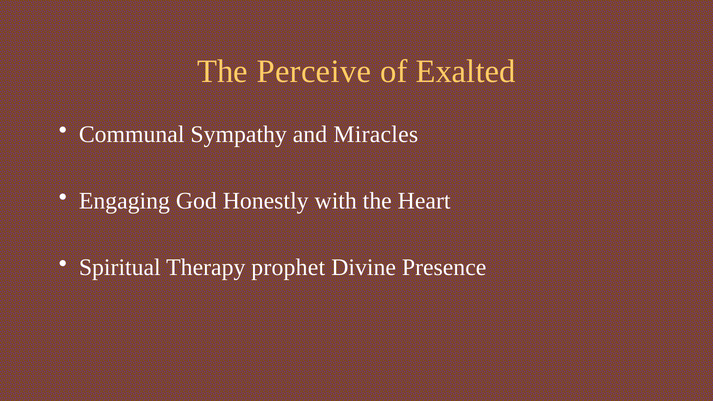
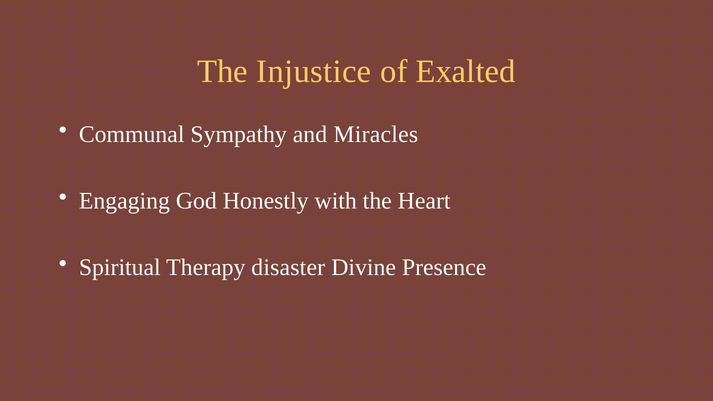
Perceive: Perceive -> Injustice
prophet: prophet -> disaster
